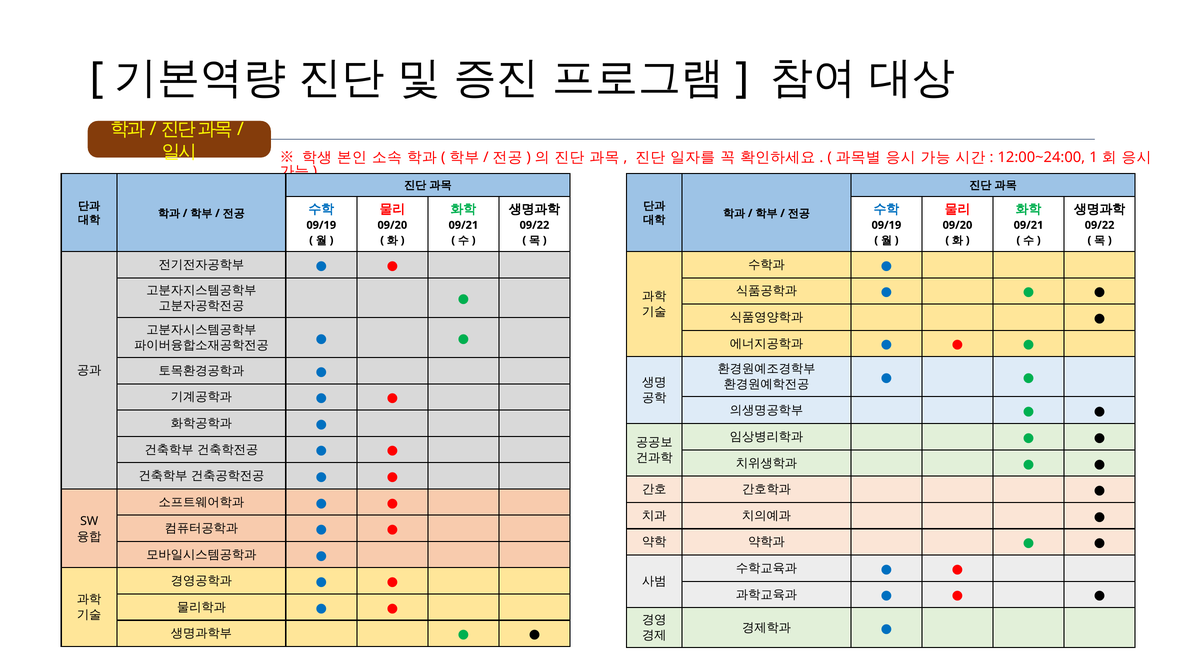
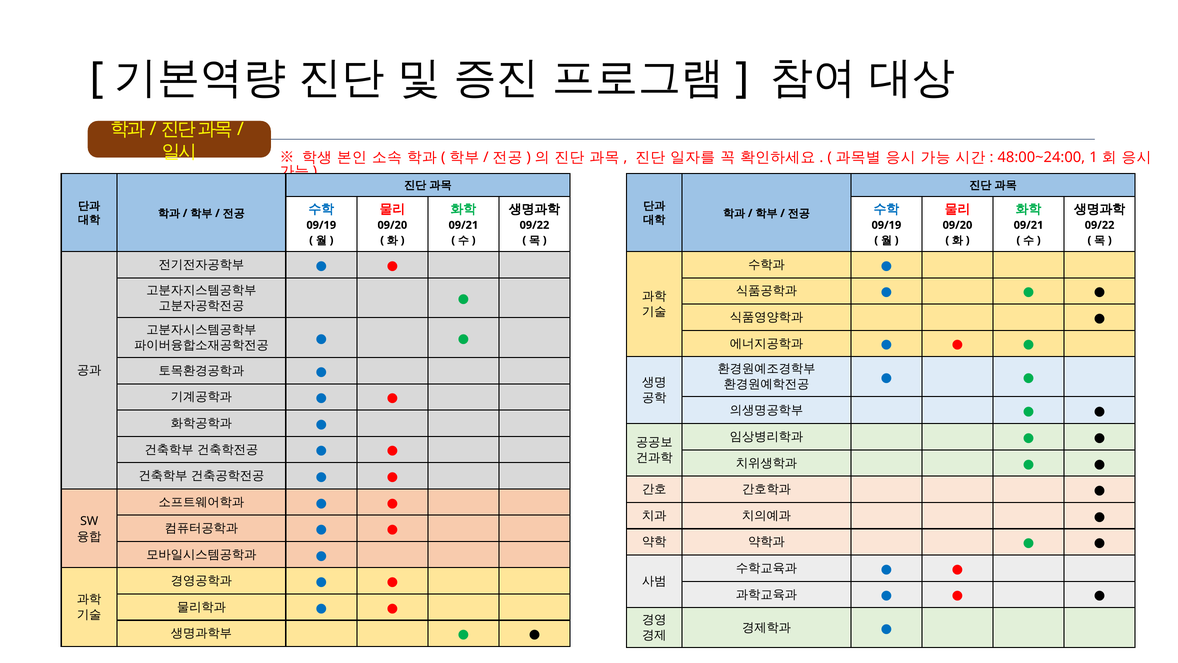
12:00~24:00: 12:00~24:00 -> 48:00~24:00
